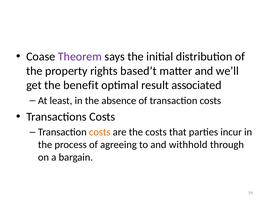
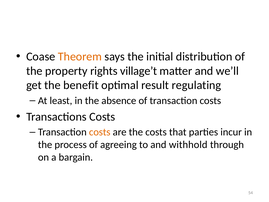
Theorem colour: purple -> orange
based’t: based’t -> village’t
associated: associated -> regulating
